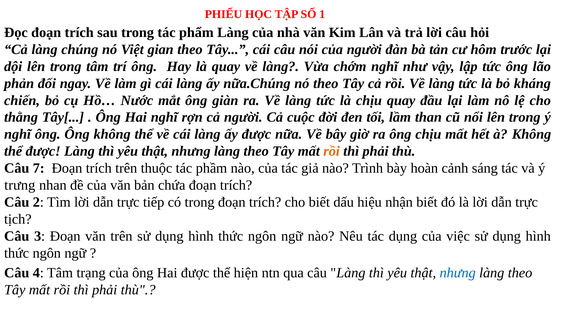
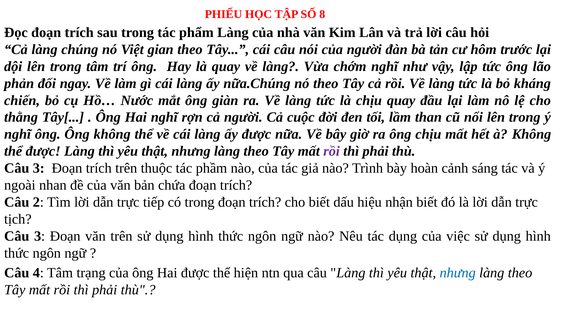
1: 1 -> 8
rồi at (332, 151) colour: orange -> purple
7 at (39, 168): 7 -> 3
trưng: trưng -> ngoài
